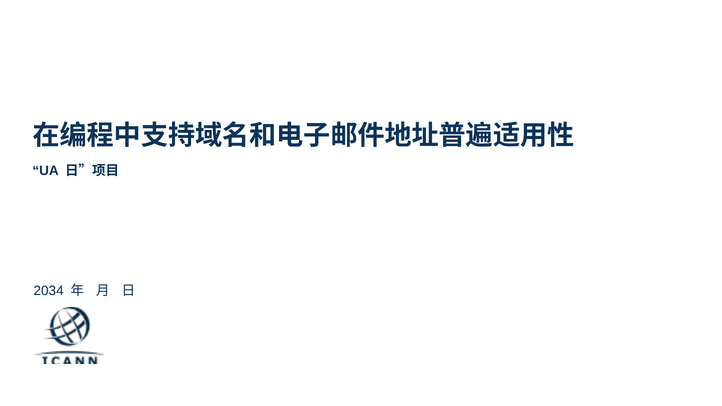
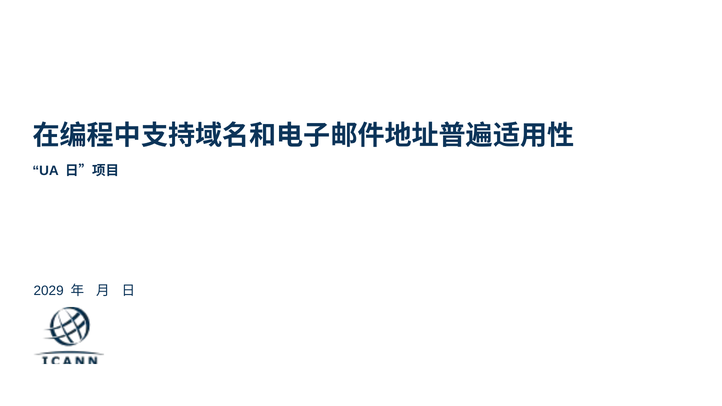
2034: 2034 -> 2029
